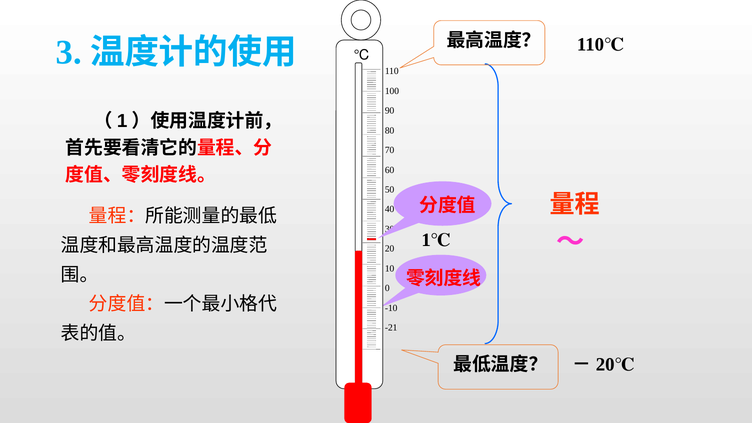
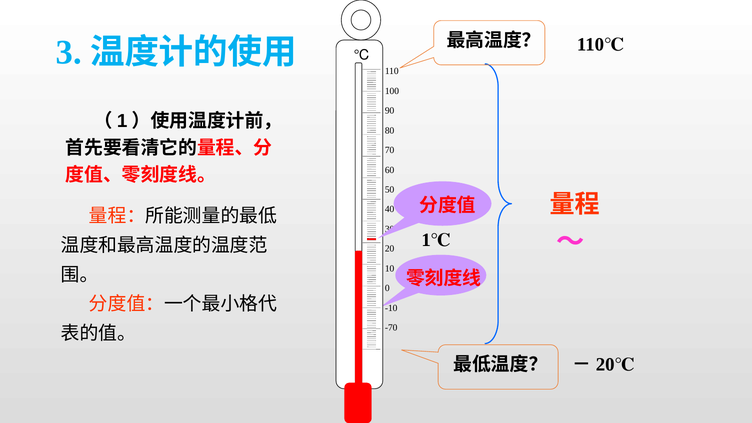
-21: -21 -> -70
